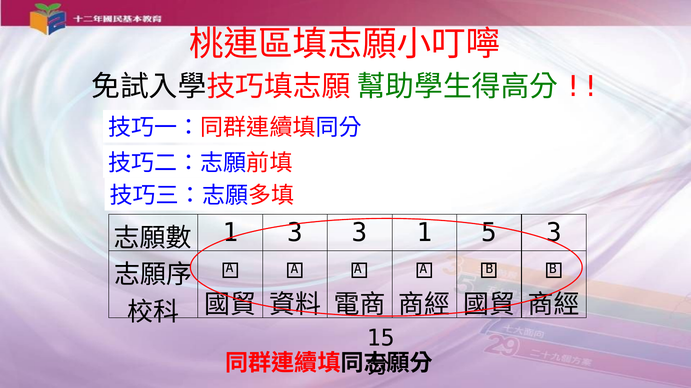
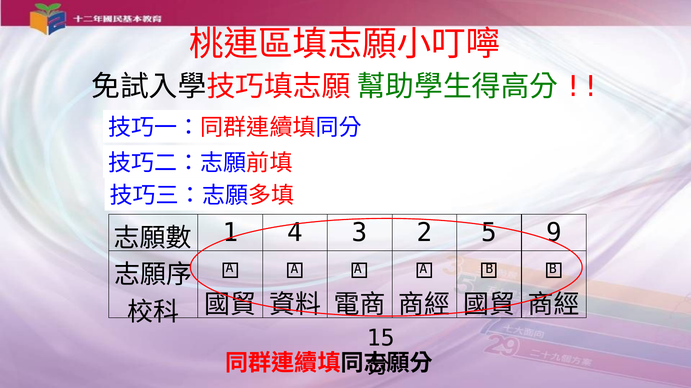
1 3: 3 -> 4
3 1: 1 -> 2
5 3: 3 -> 9
